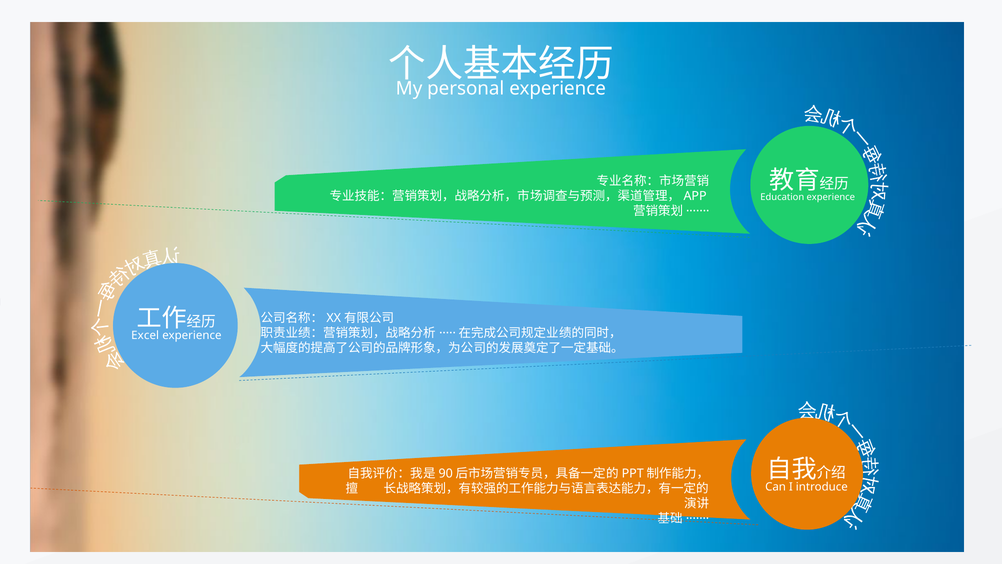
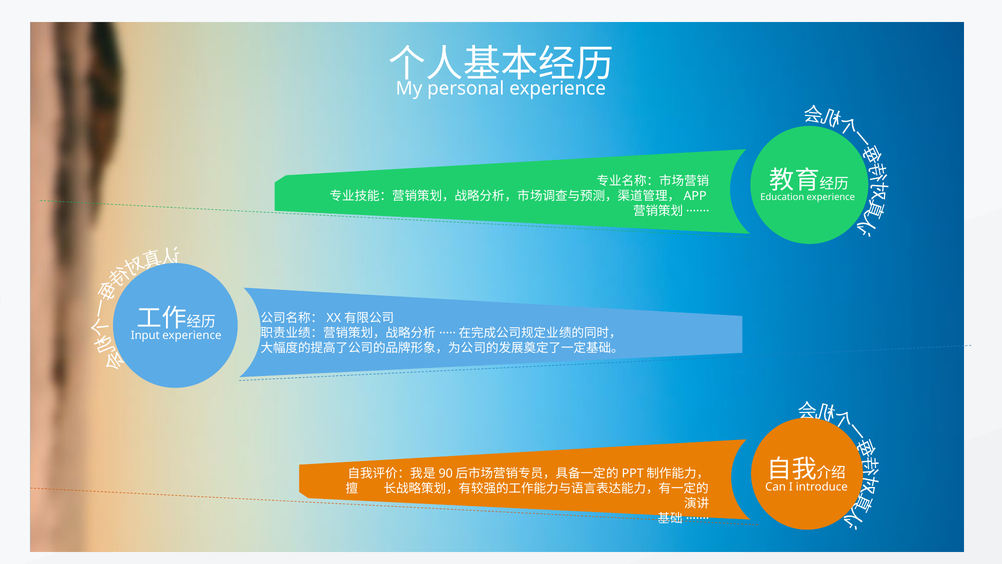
Excel: Excel -> Input
